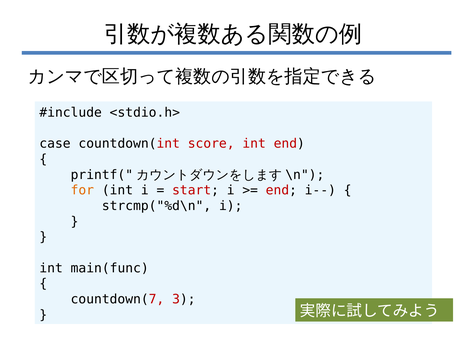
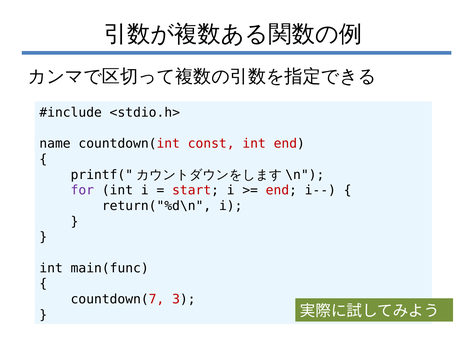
case: case -> name
score: score -> const
for colour: orange -> purple
strcmp("%d\n: strcmp("%d\n -> return("%d\n
